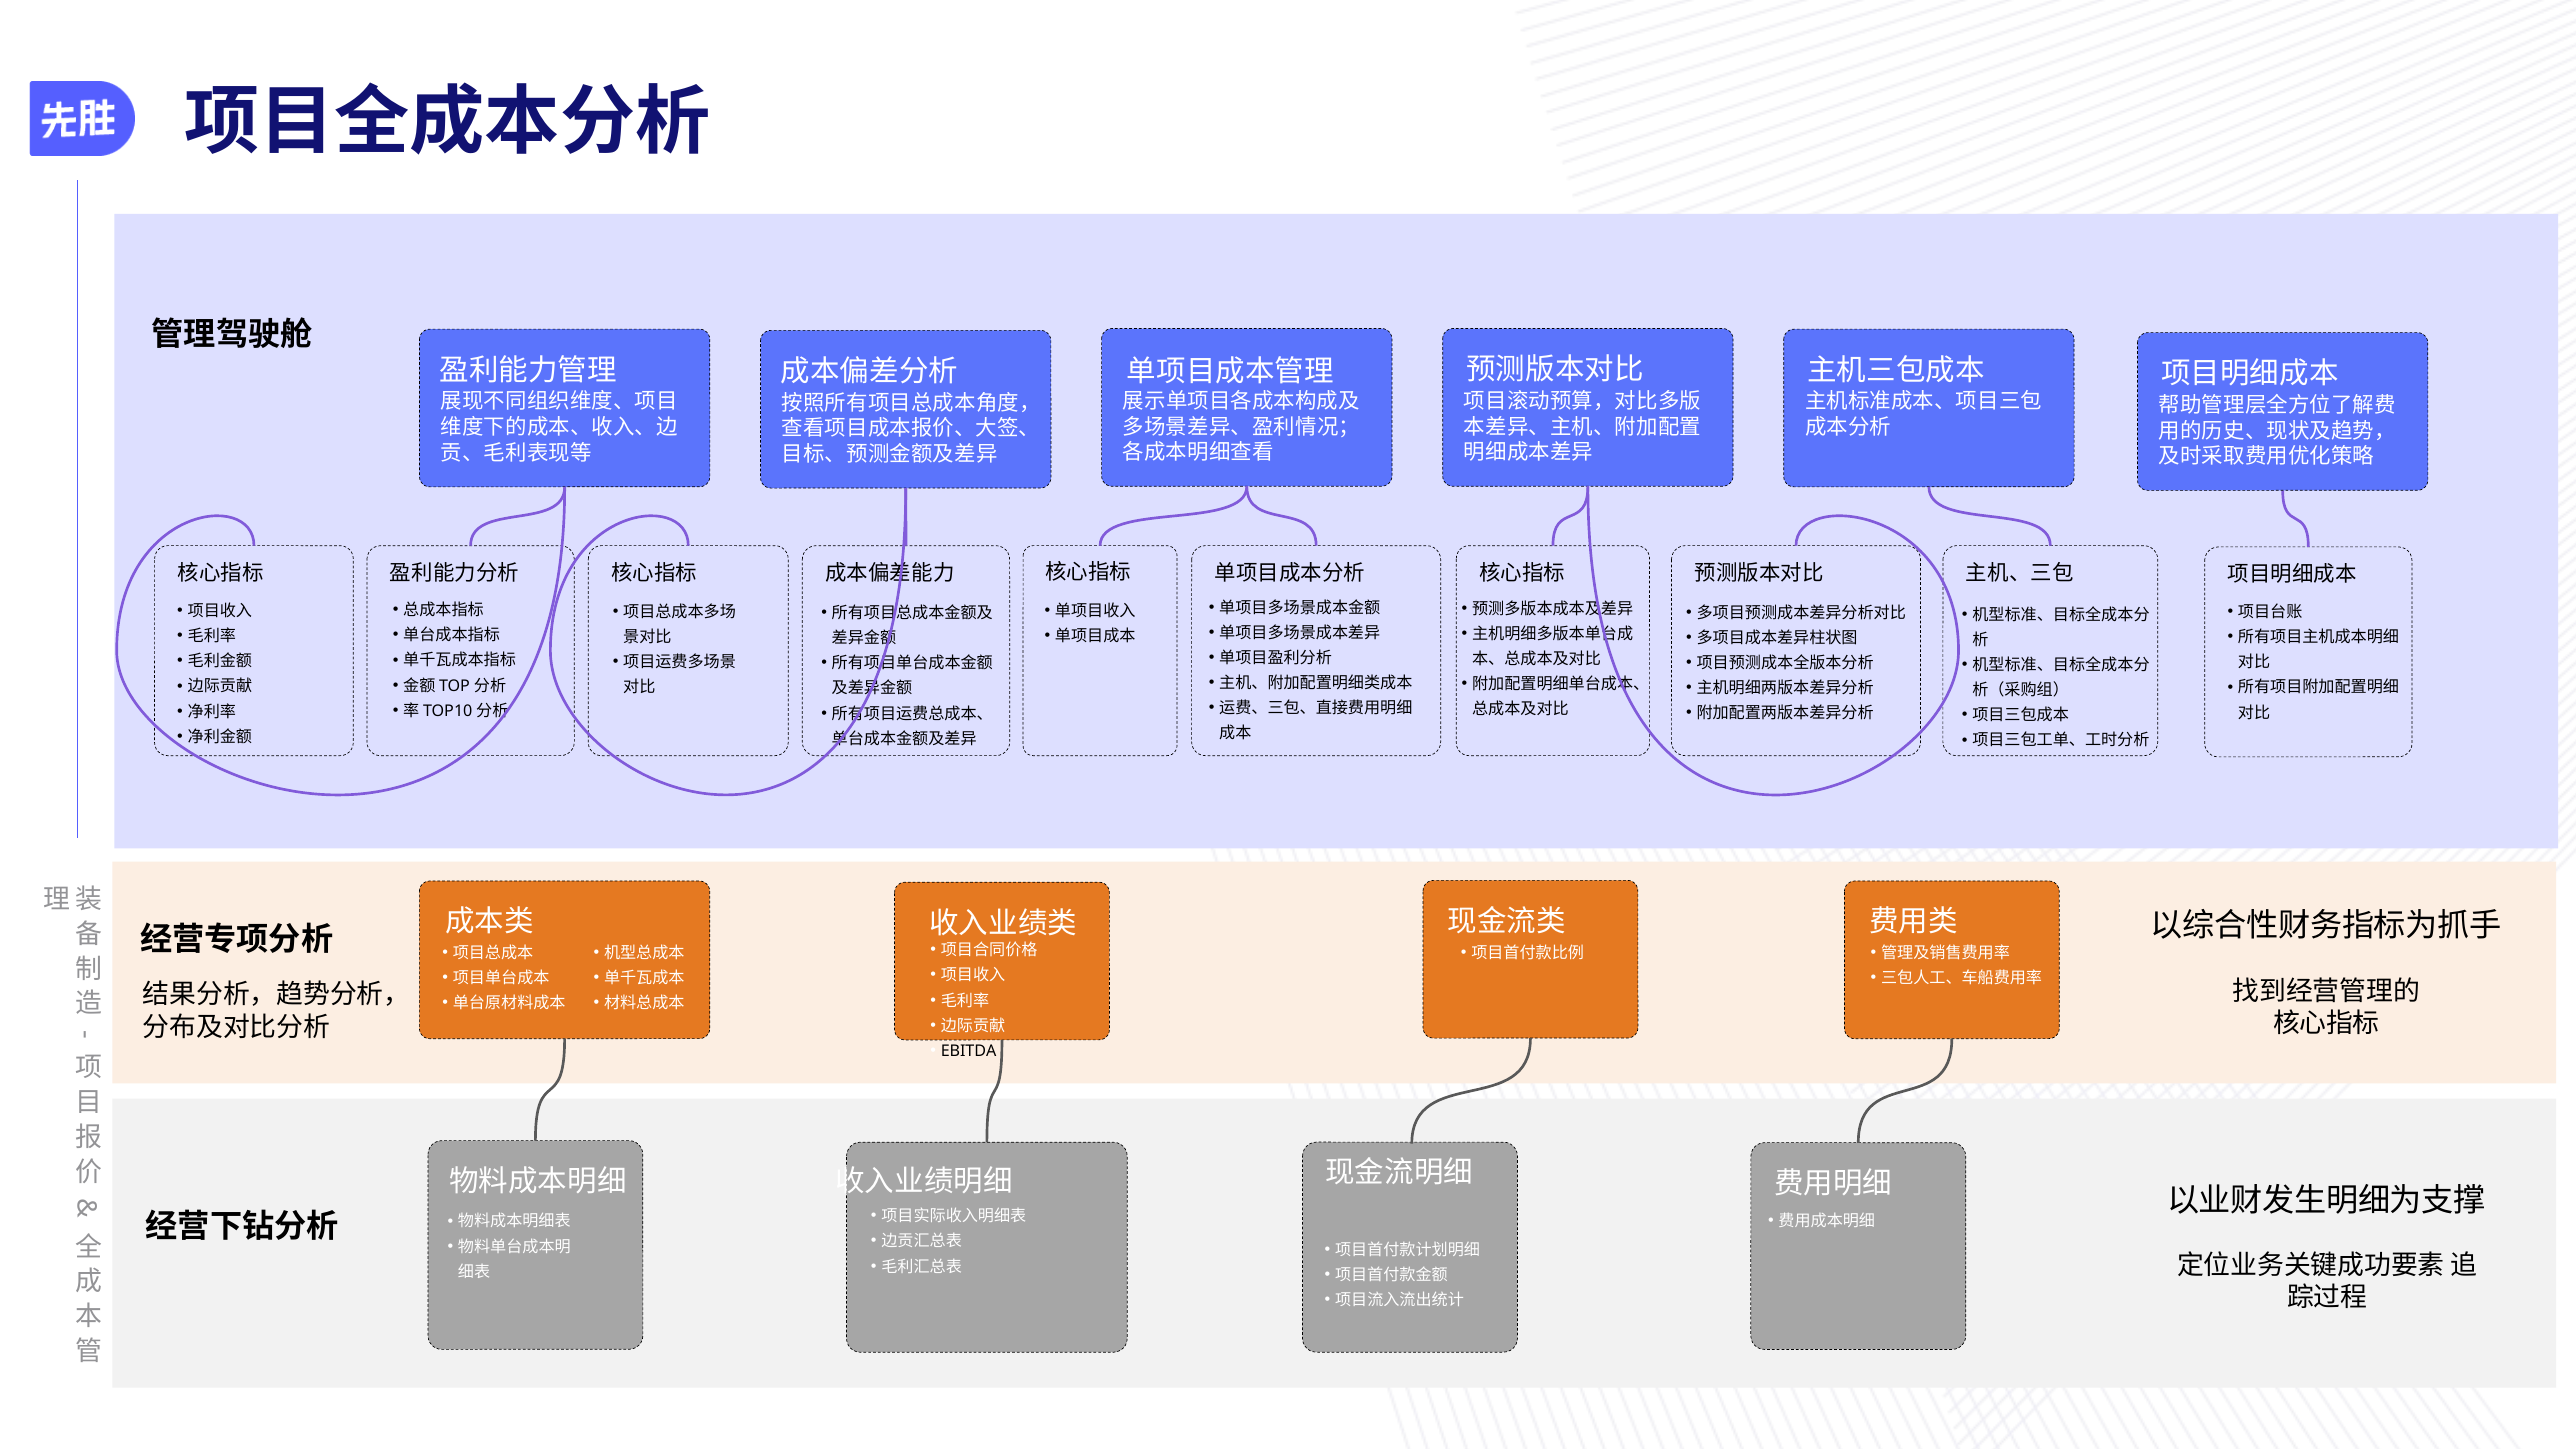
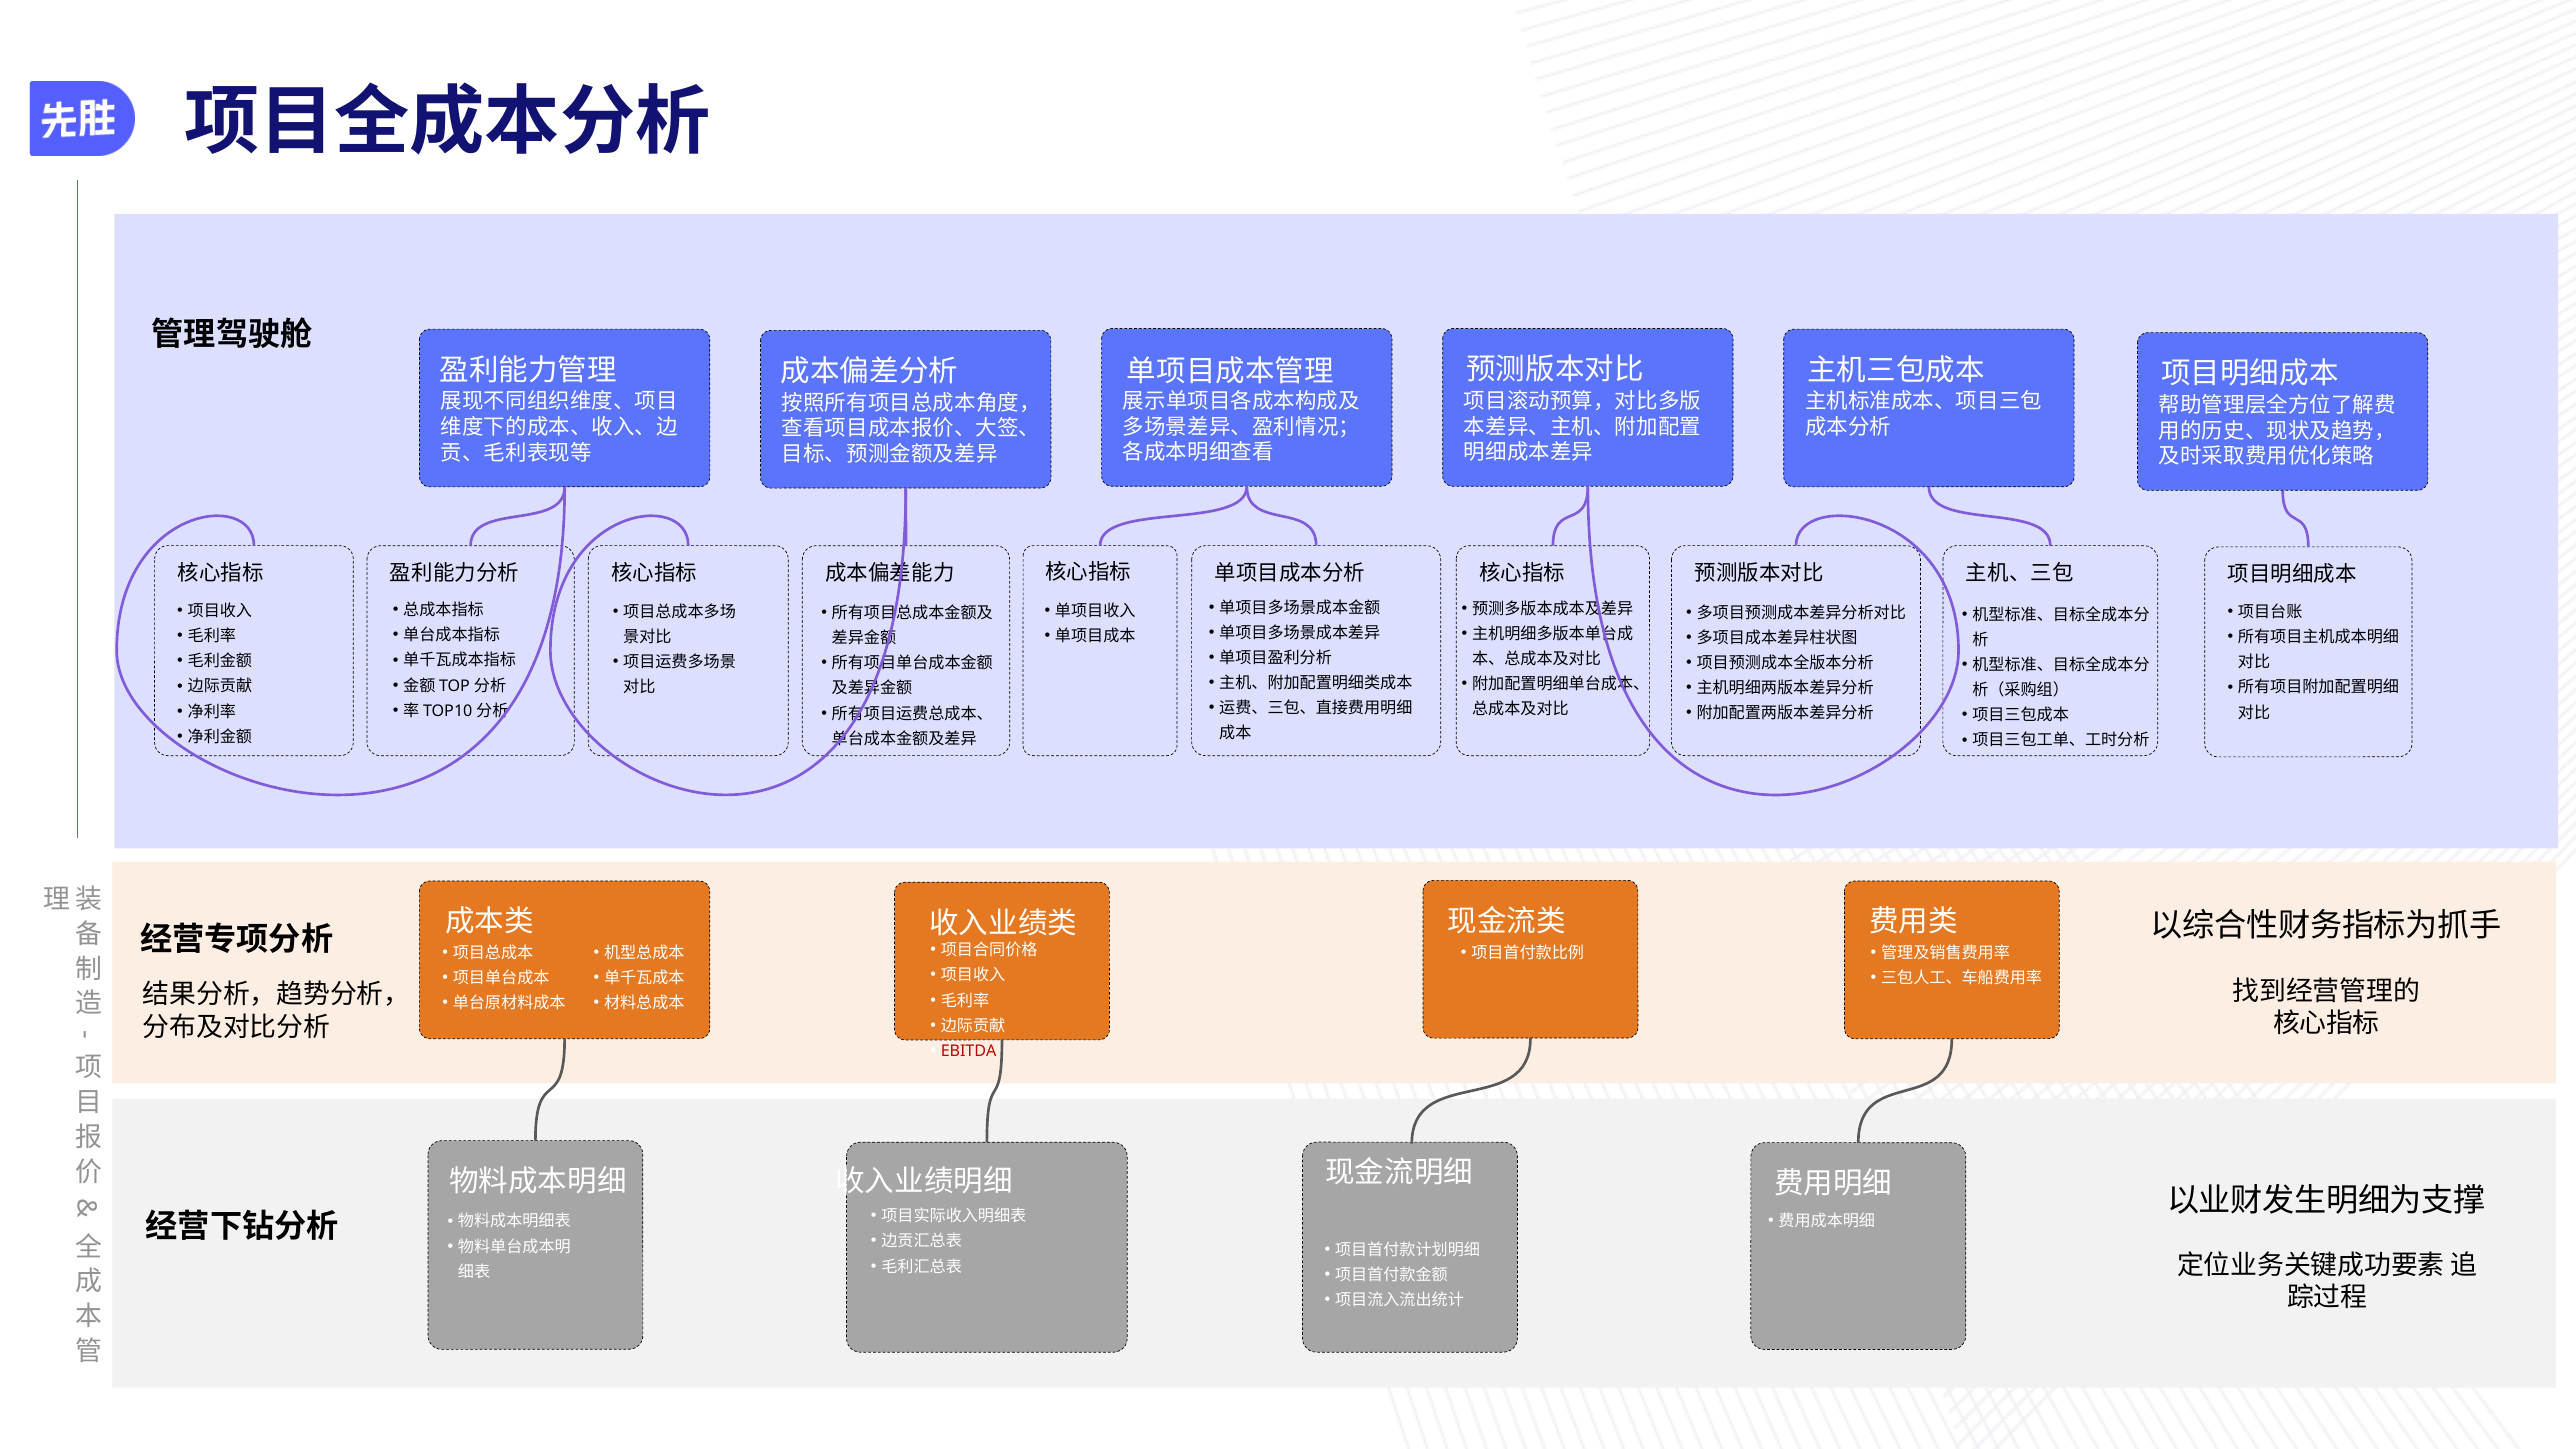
EBITDA colour: black -> red
